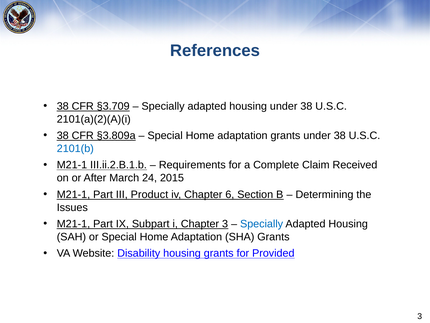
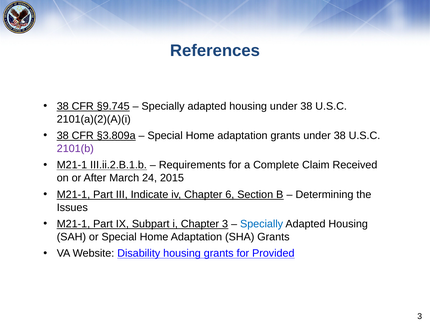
§3.709: §3.709 -> §9.745
2101(b colour: blue -> purple
Product: Product -> Indicate
